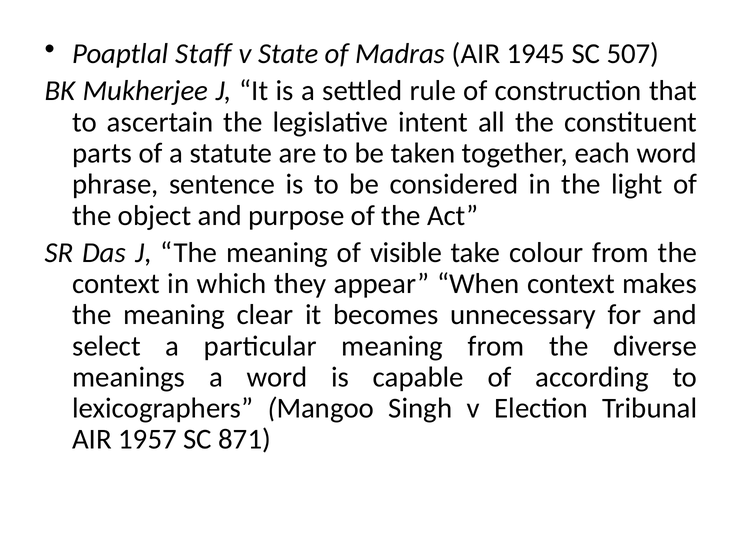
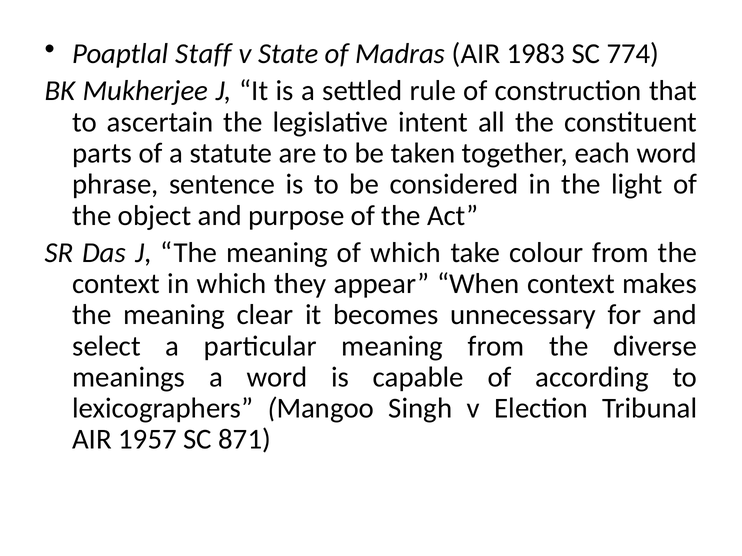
1945: 1945 -> 1983
507: 507 -> 774
of visible: visible -> which
